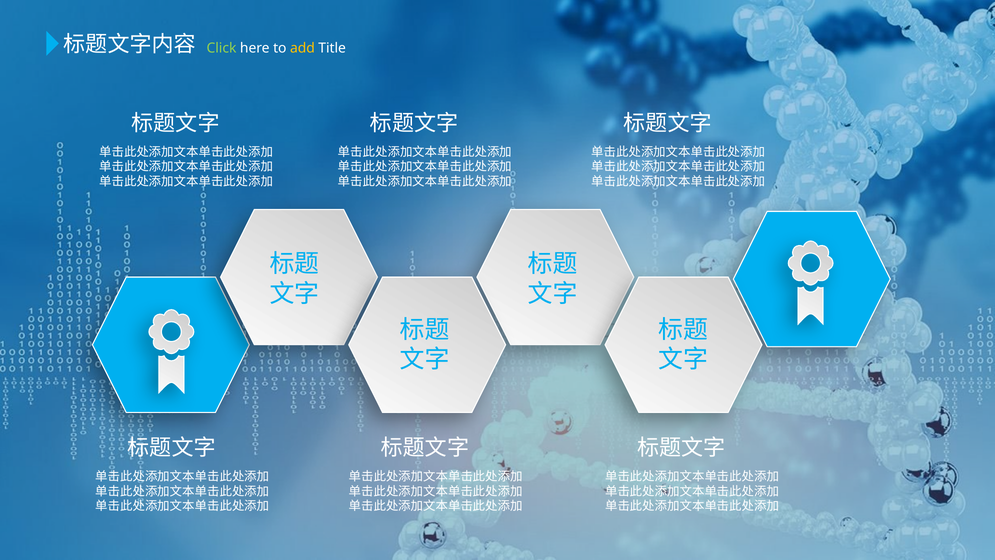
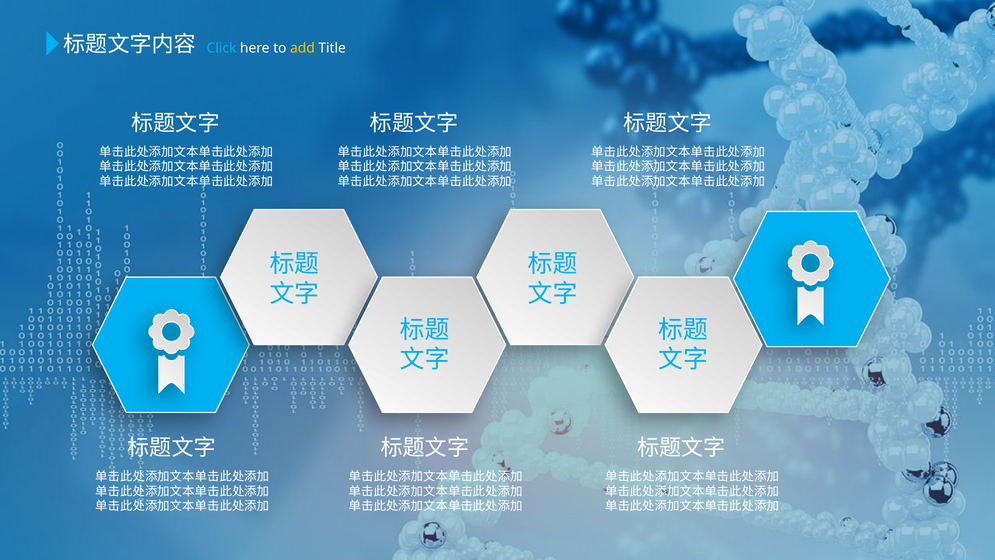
Click colour: light green -> light blue
